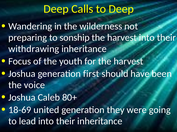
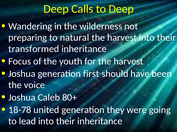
sonship: sonship -> natural
withdrawing: withdrawing -> transformed
18-69: 18-69 -> 18-78
